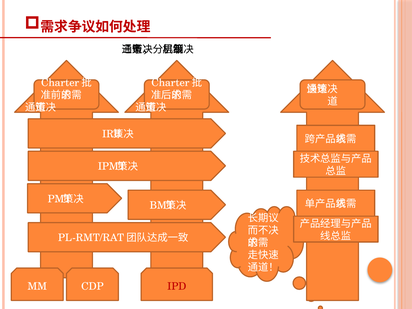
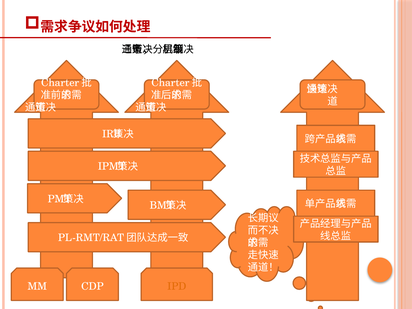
IPD colour: red -> orange
